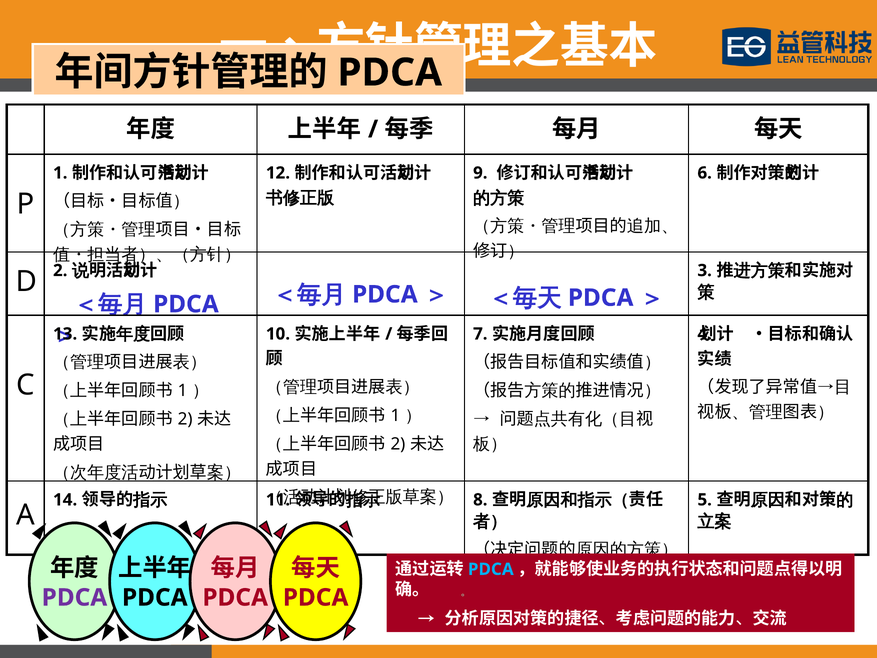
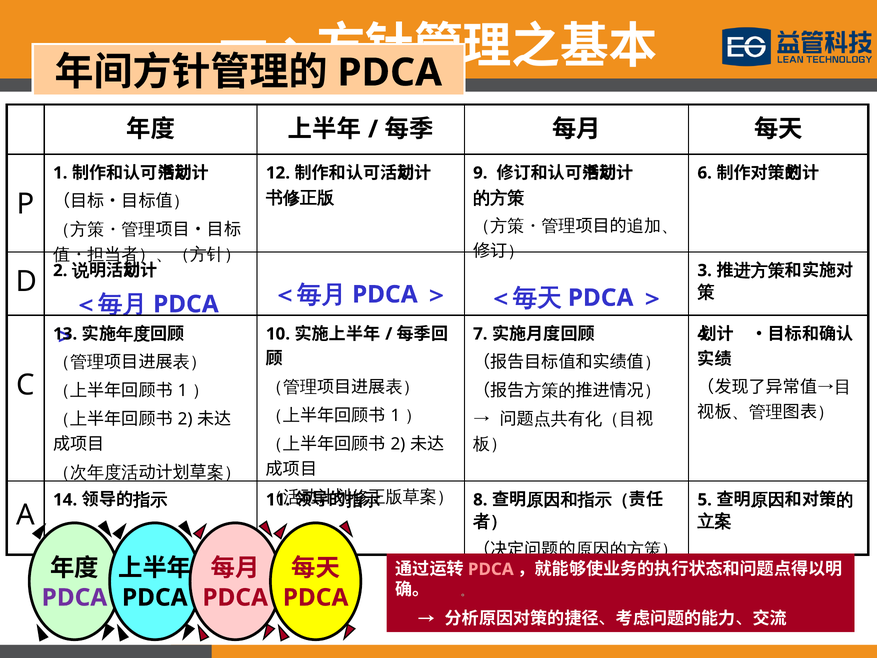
PDCA at (491, 569) colour: light blue -> pink
